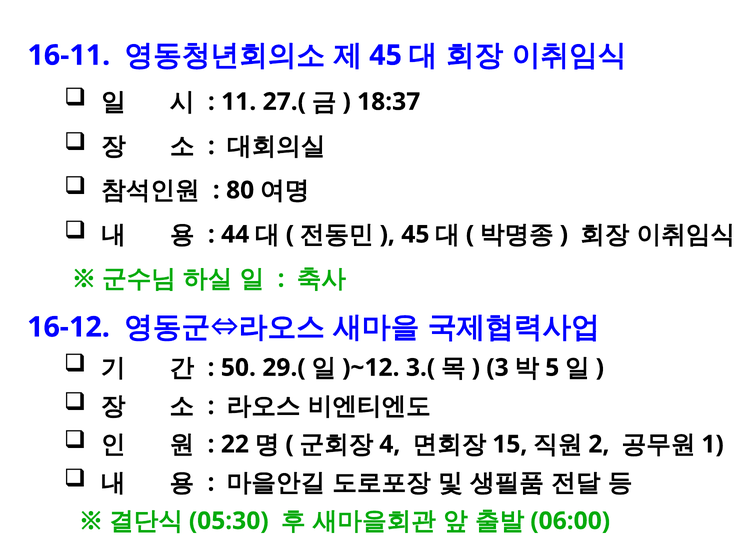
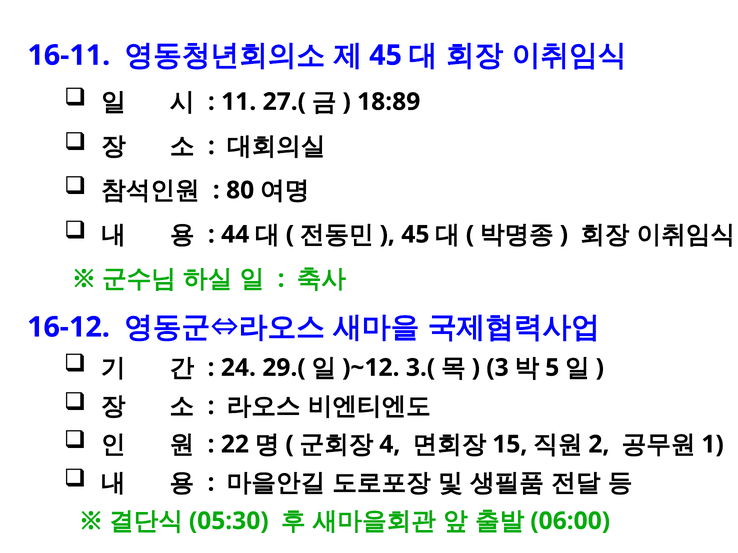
18:37: 18:37 -> 18:89
50: 50 -> 24
